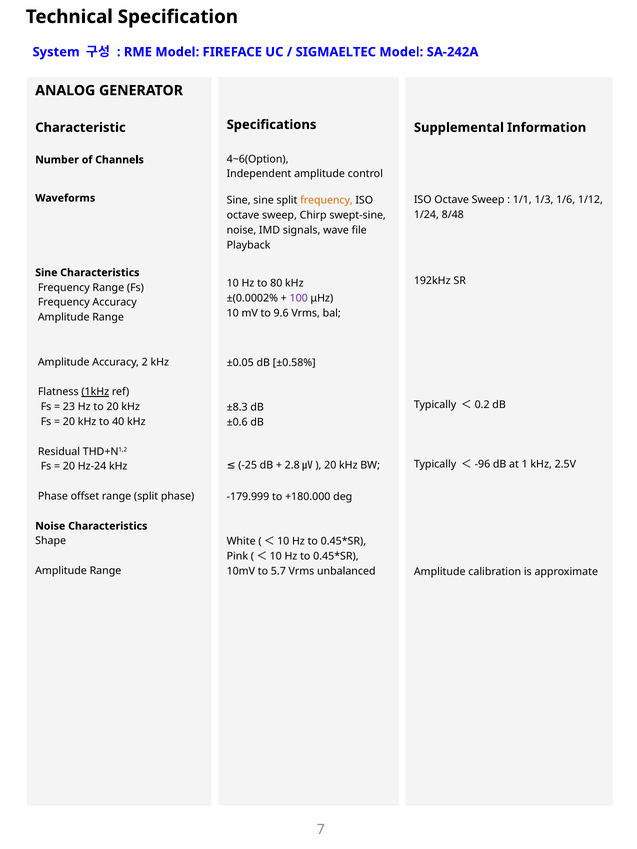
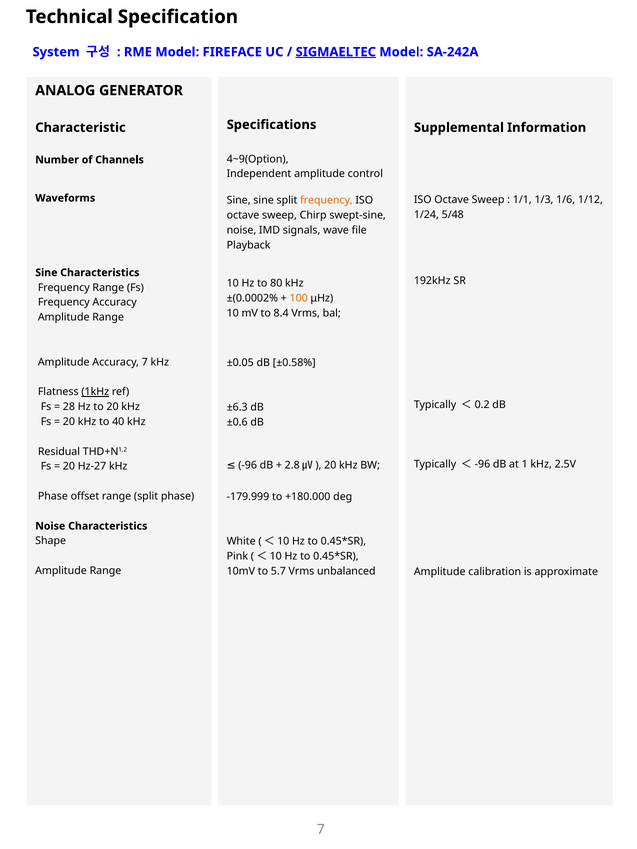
SIGMAELTEC underline: none -> present
4~6(Option: 4~6(Option -> 4~9(Option
8/48: 8/48 -> 5/48
100 colour: purple -> orange
9.6: 9.6 -> 8.4
Accuracy 2: 2 -> 7
23: 23 -> 28
±8.3: ±8.3 -> ±6.3
-25: -25 -> -96
Hz-24: Hz-24 -> Hz-27
